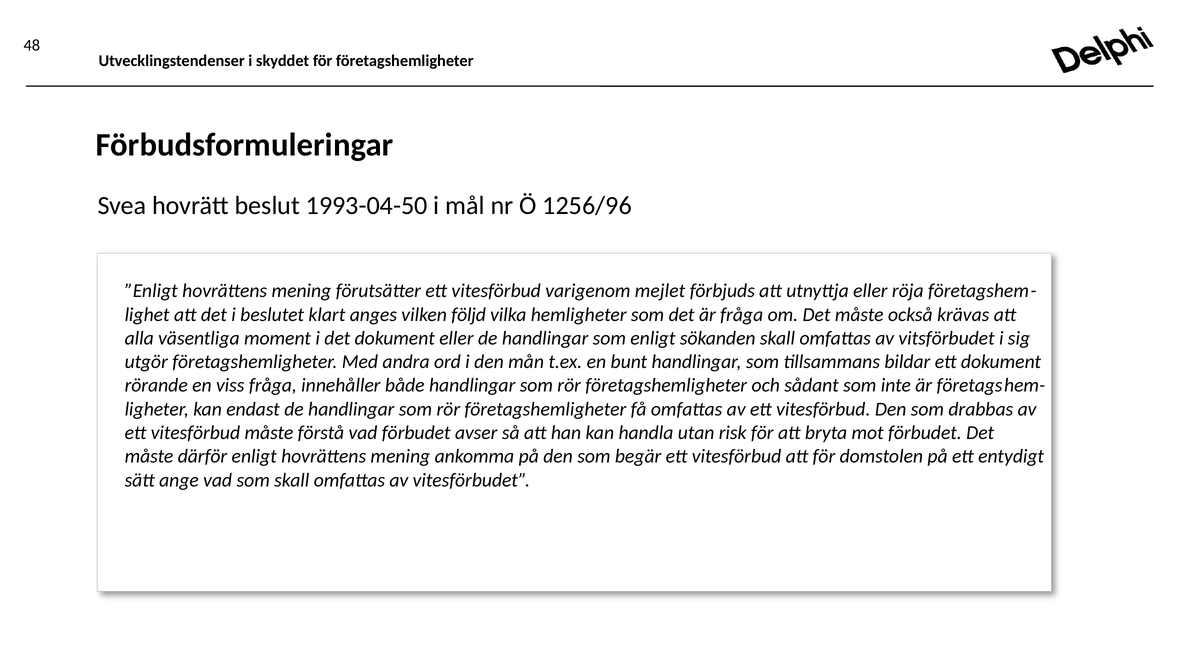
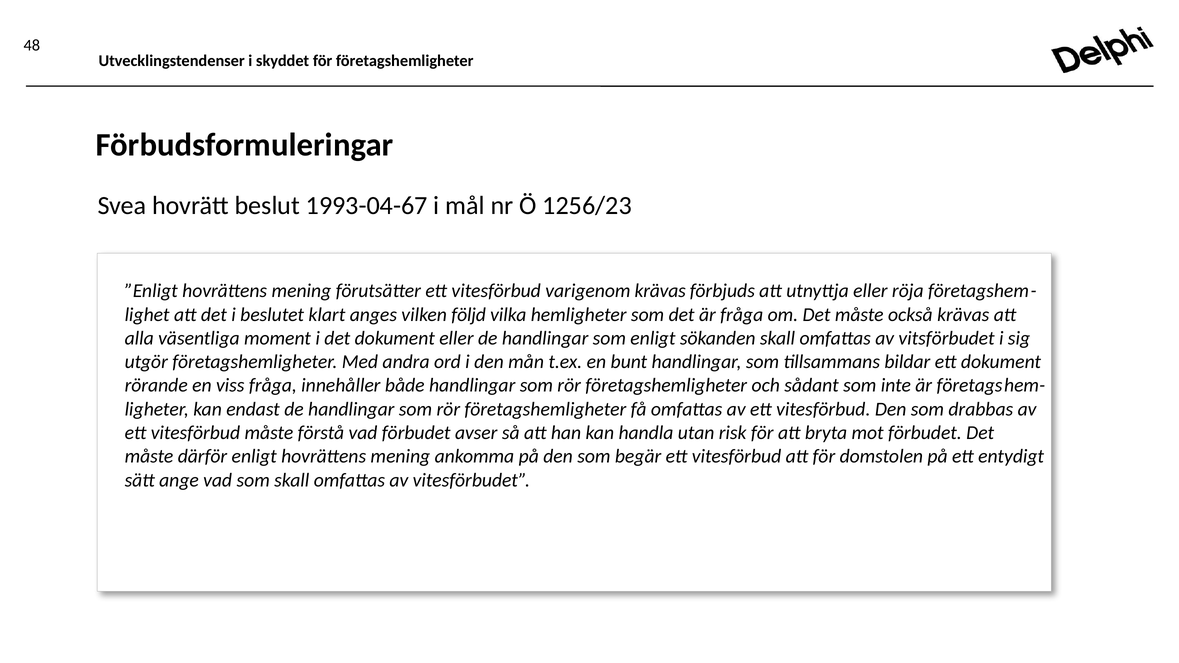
1993-04-50: 1993-04-50 -> 1993-04-67
1256/96: 1256/96 -> 1256/23
varigenom mejlet: mejlet -> krävas
